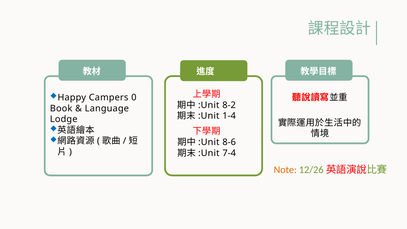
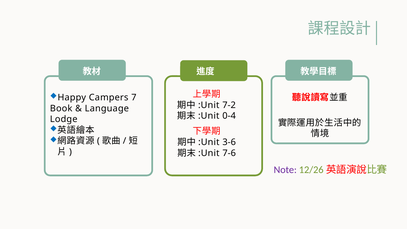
0: 0 -> 7
8-2: 8-2 -> 7-2
1-4: 1-4 -> 0-4
8-6: 8-6 -> 3-6
7-4: 7-4 -> 7-6
Note colour: orange -> purple
